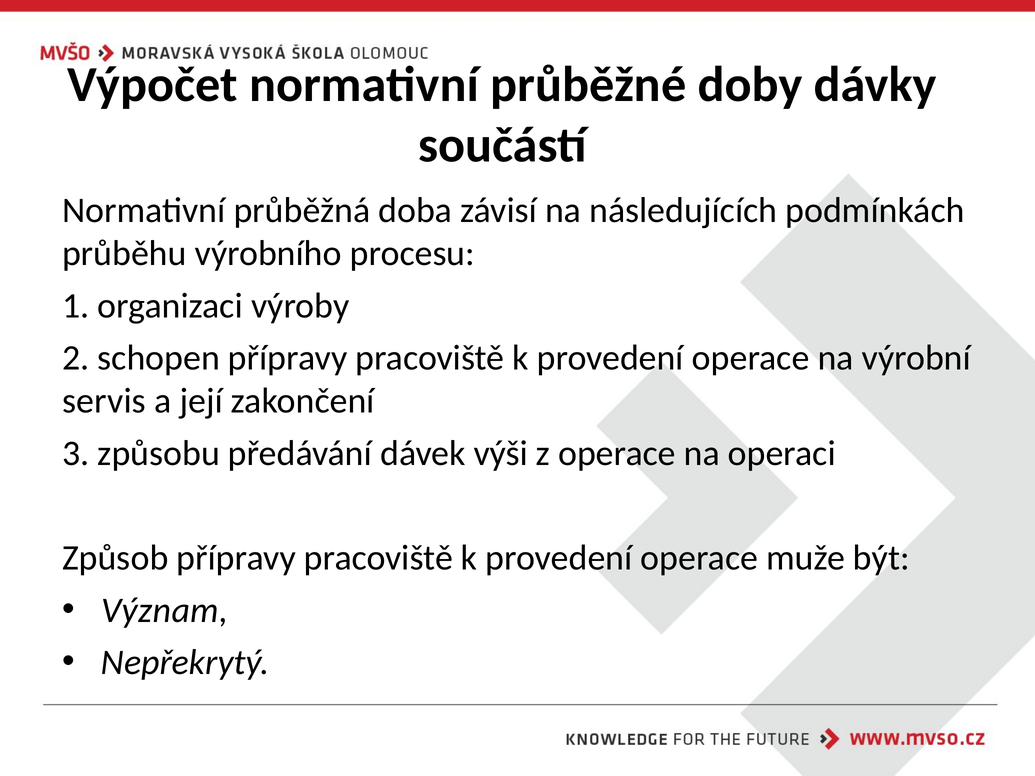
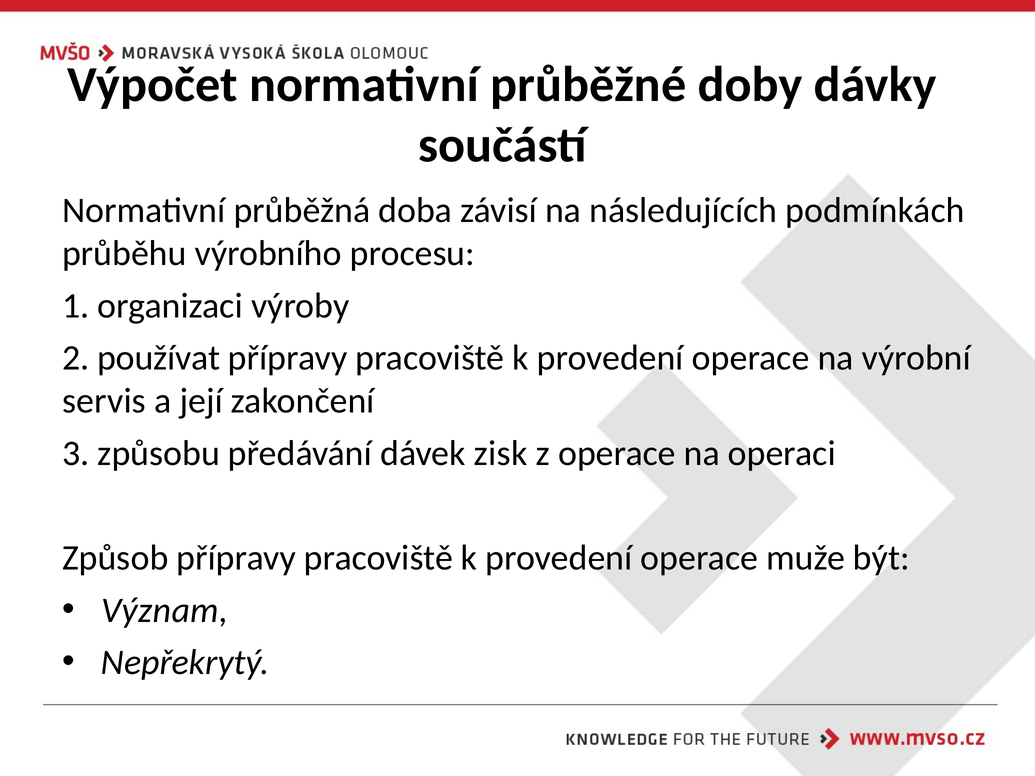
schopen: schopen -> používat
výši: výši -> zisk
